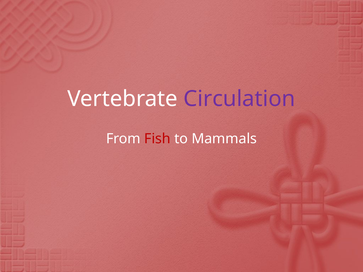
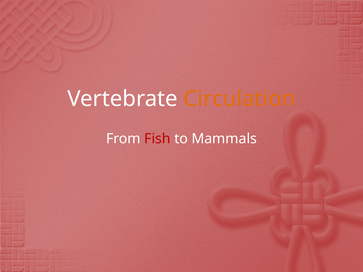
Circulation colour: purple -> orange
